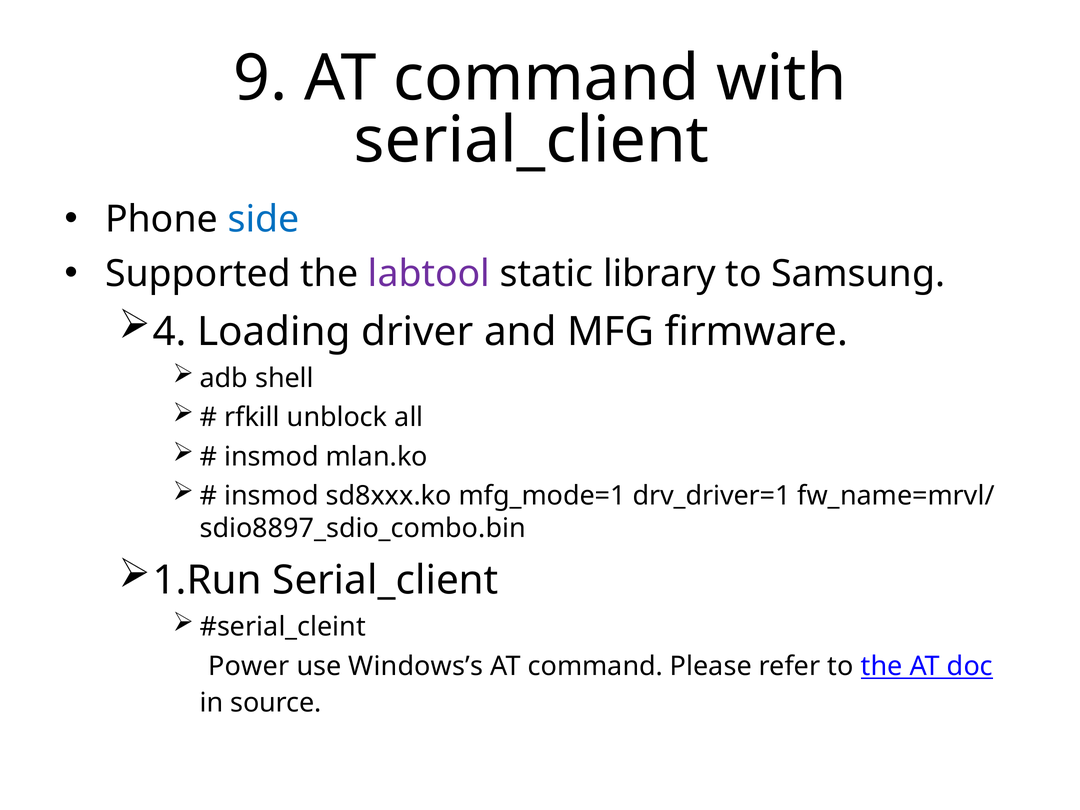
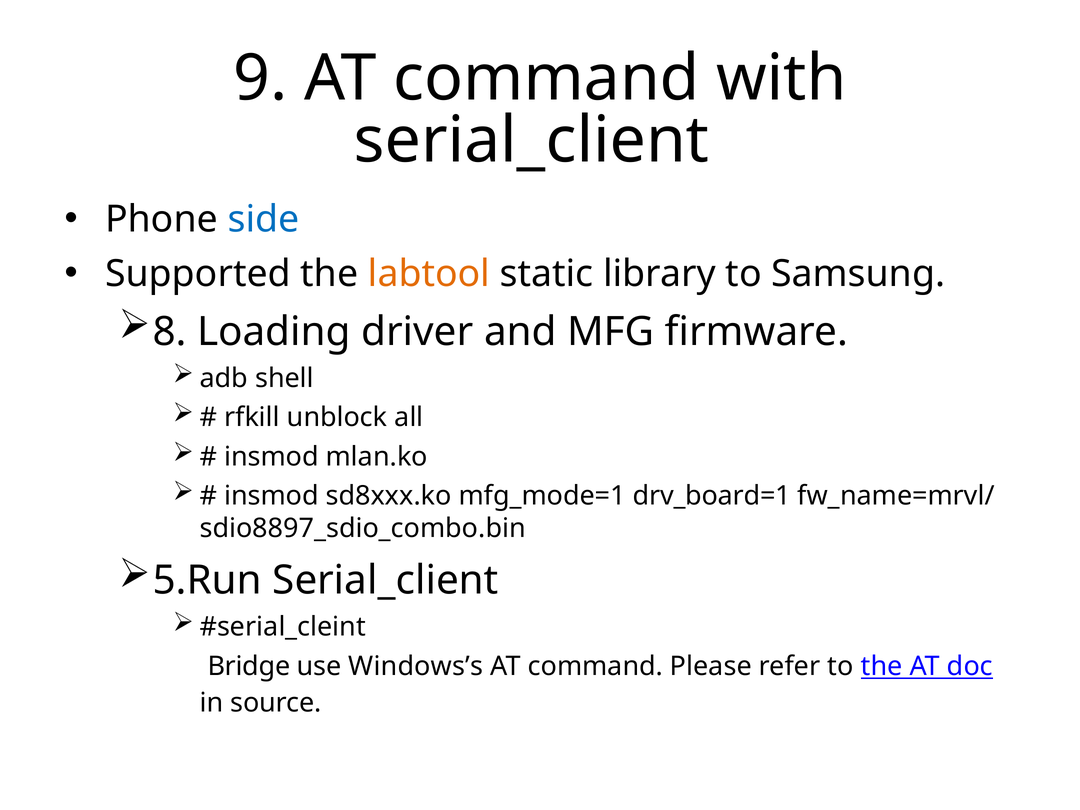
labtool colour: purple -> orange
4: 4 -> 8
drv_driver=1: drv_driver=1 -> drv_board=1
1.Run: 1.Run -> 5.Run
Power: Power -> Bridge
